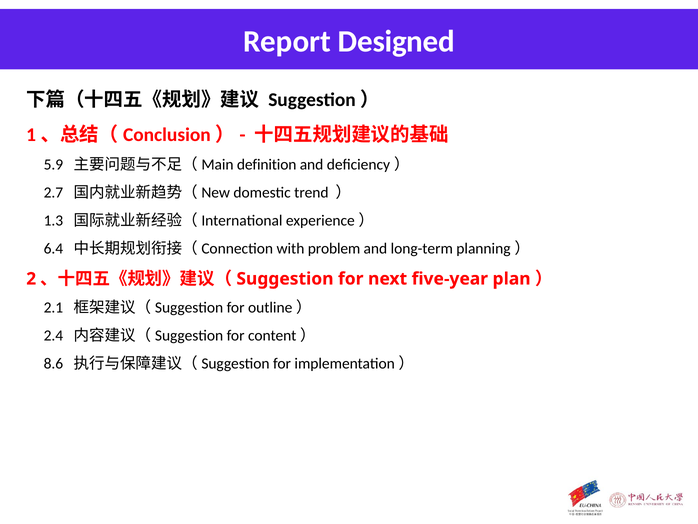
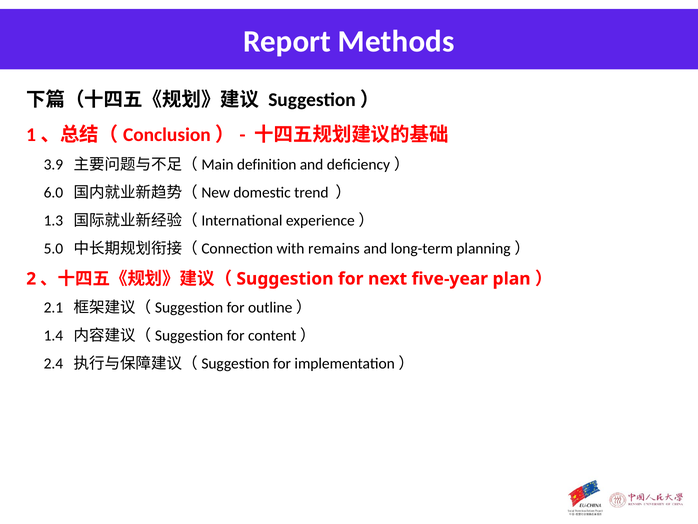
Designed: Designed -> Methods
5.9: 5.9 -> 3.9
2.7: 2.7 -> 6.0
6.4: 6.4 -> 5.0
problem: problem -> remains
2.4: 2.4 -> 1.4
8.6: 8.6 -> 2.4
